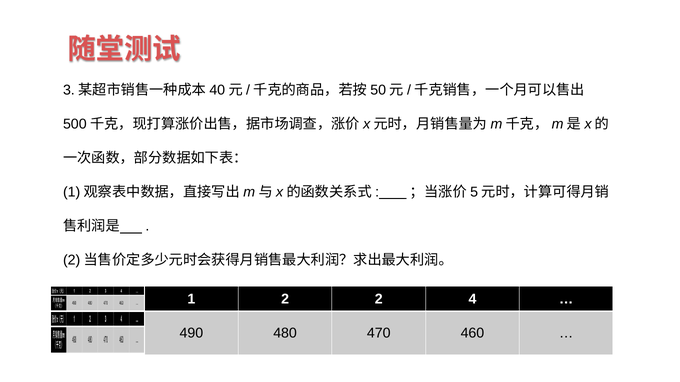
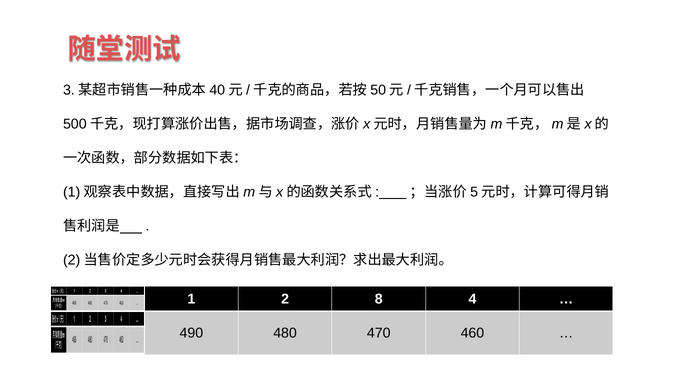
2 2: 2 -> 8
